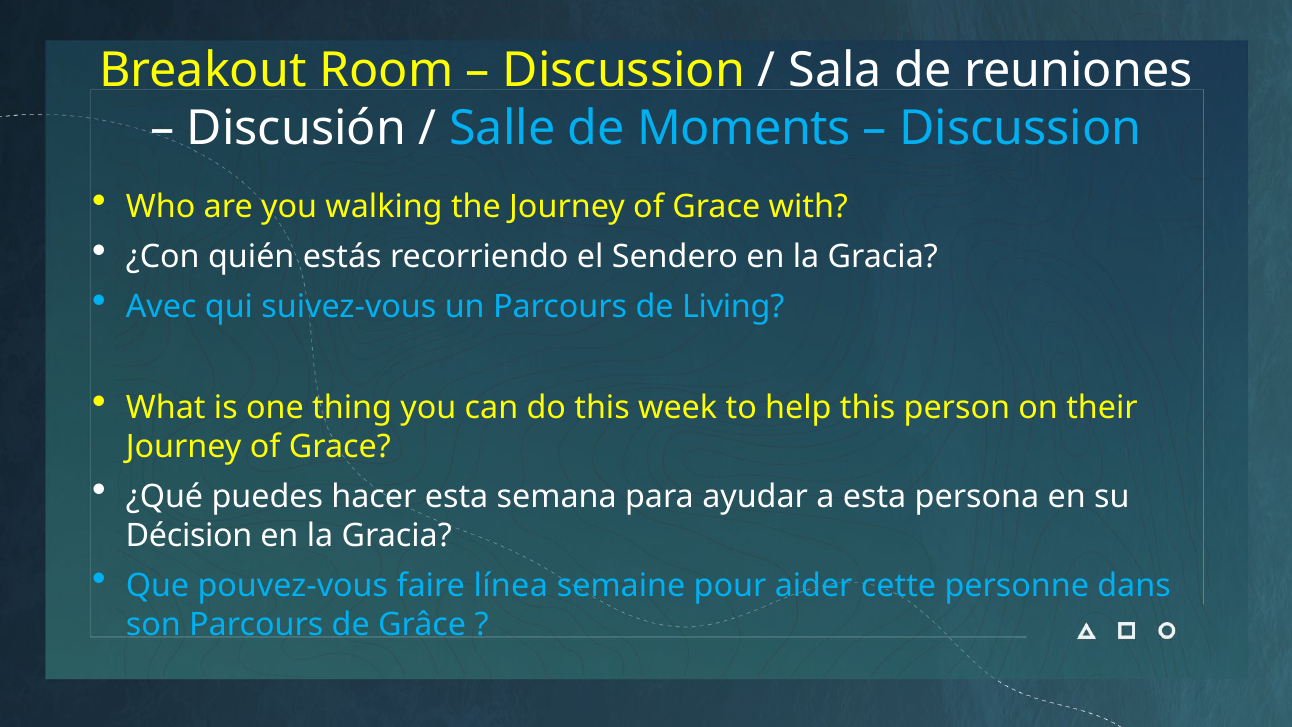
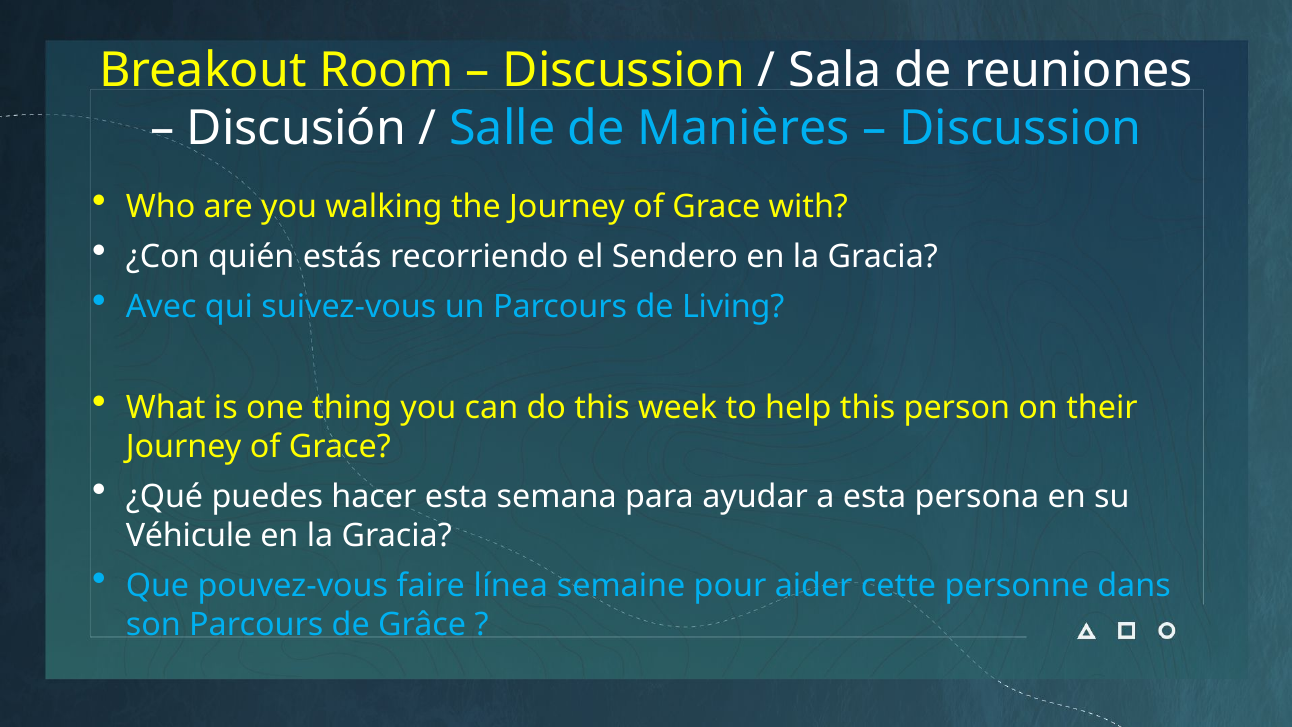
Moments: Moments -> Manières
Décision: Décision -> Véhicule
